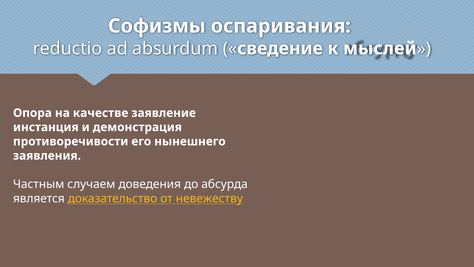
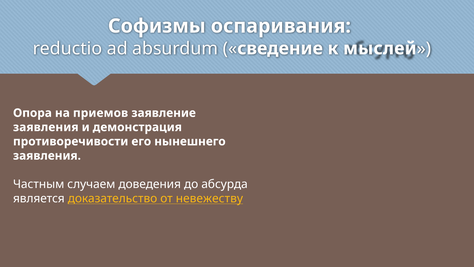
качестве: качестве -> приемов
инстанция at (46, 127): инстанция -> заявления
